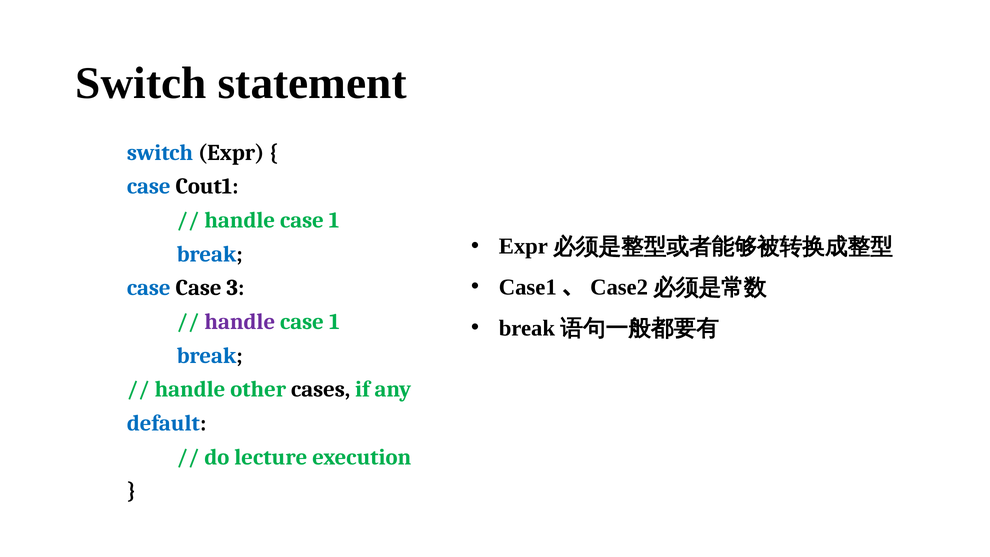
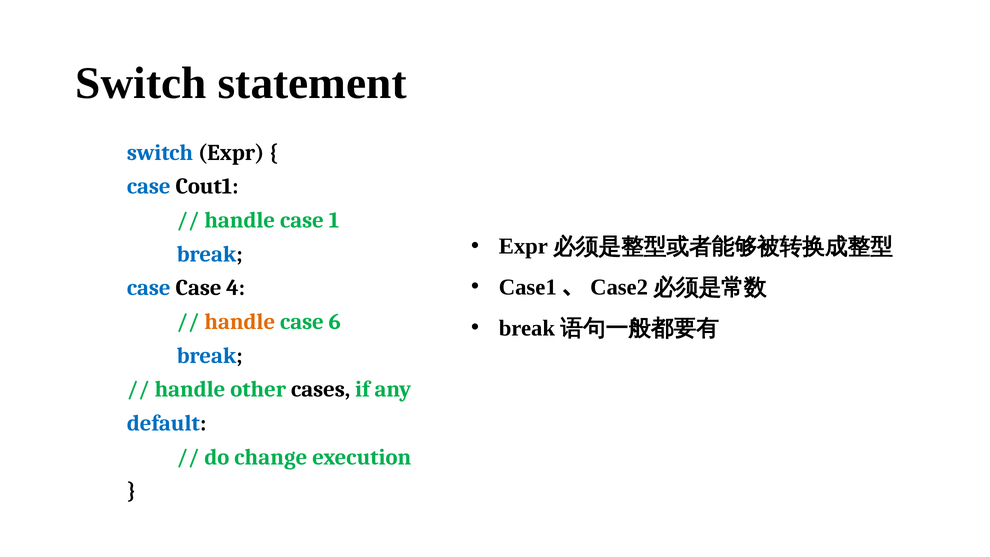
3: 3 -> 4
handle at (240, 322) colour: purple -> orange
1 at (334, 322): 1 -> 6
lecture: lecture -> change
